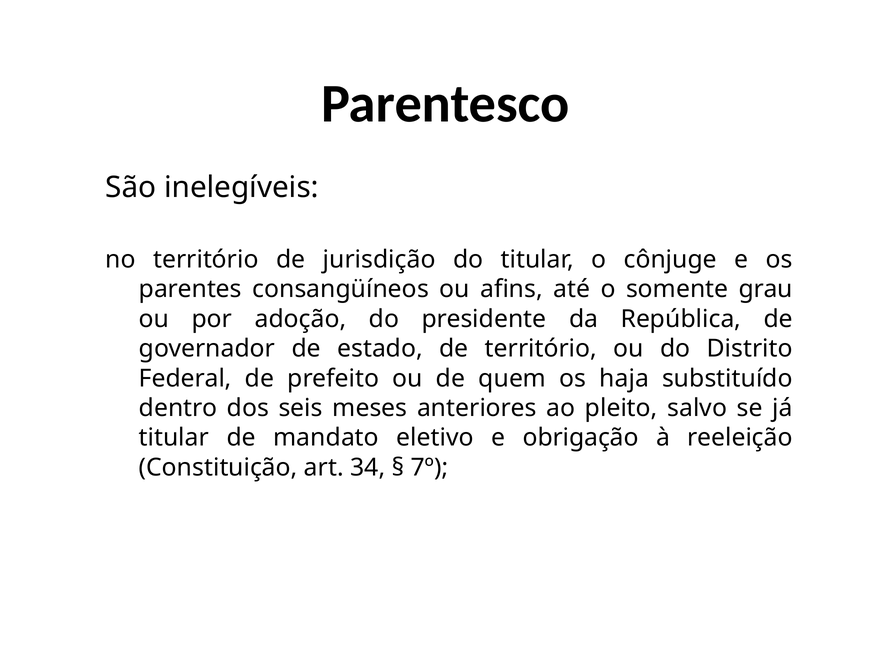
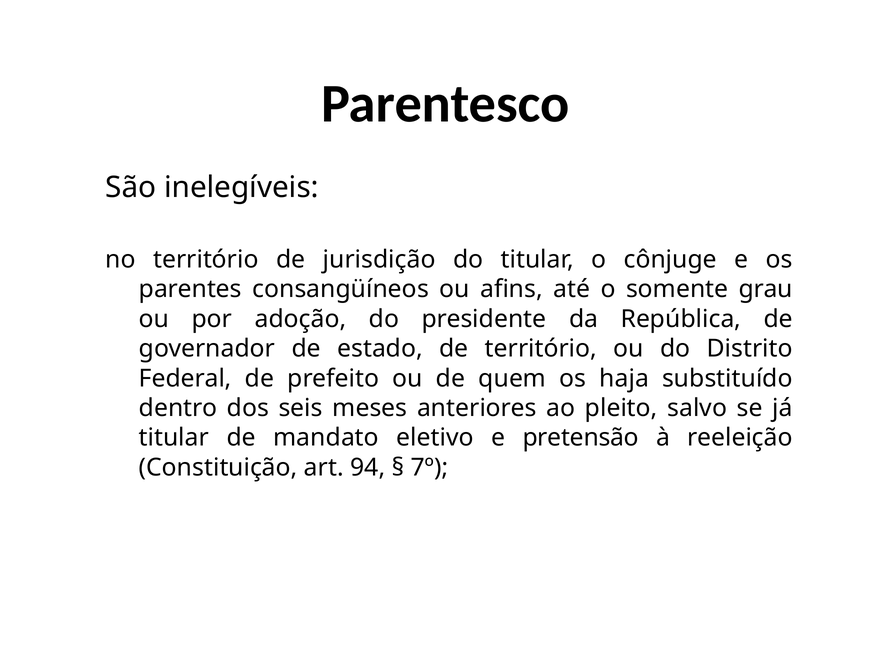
obrigação: obrigação -> pretensão
34: 34 -> 94
